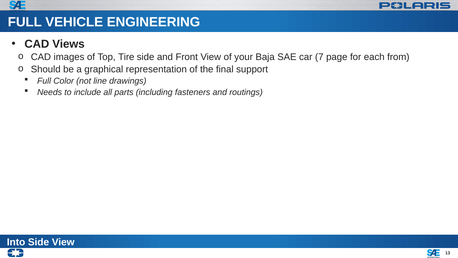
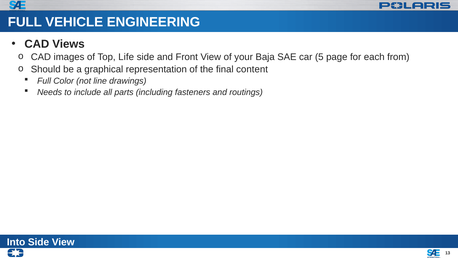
Tire: Tire -> Life
7: 7 -> 5
support: support -> content
